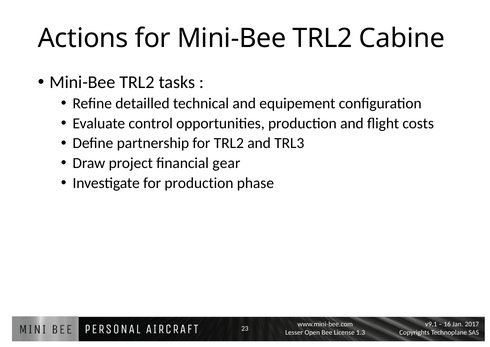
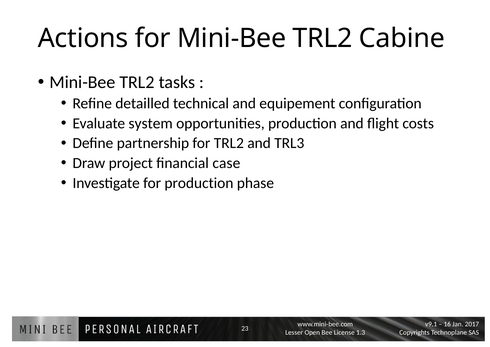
control: control -> system
gear: gear -> case
